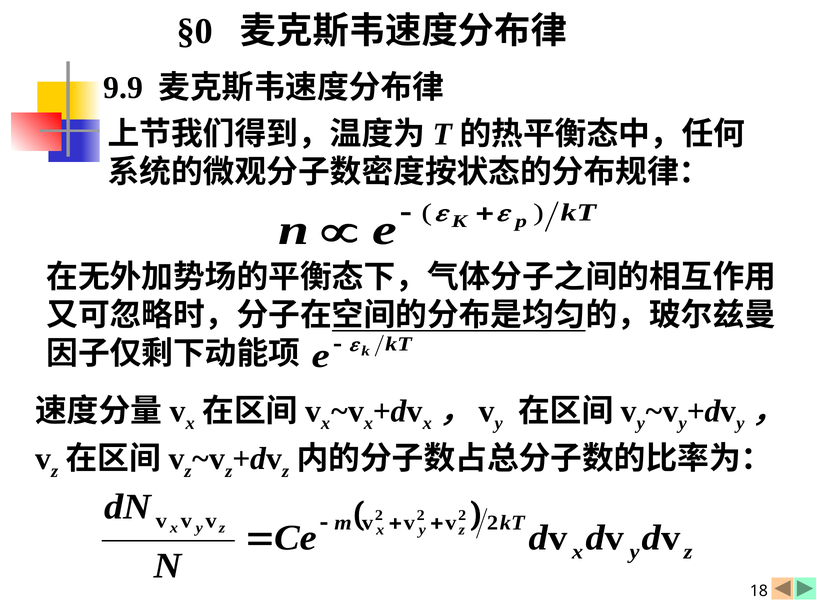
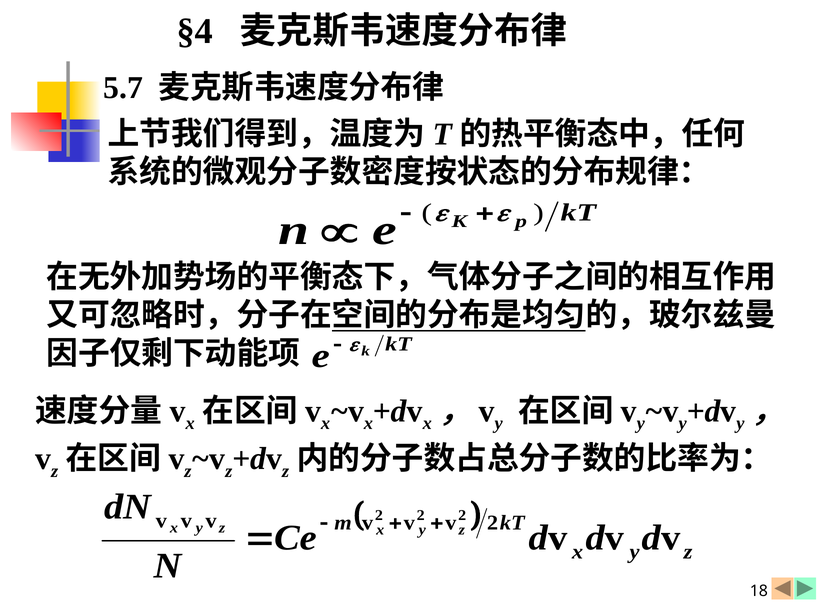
§0: §0 -> §4
9.9: 9.9 -> 5.7
